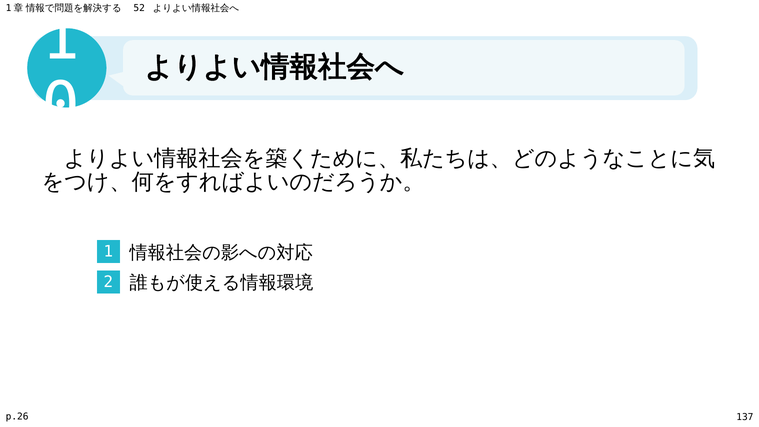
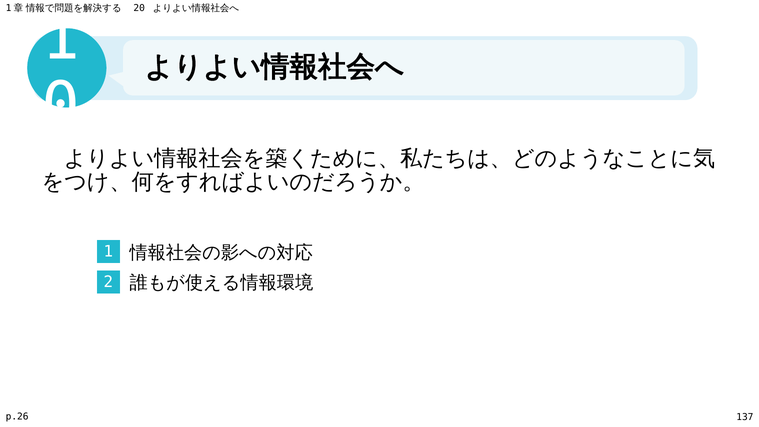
52: 52 -> 20
